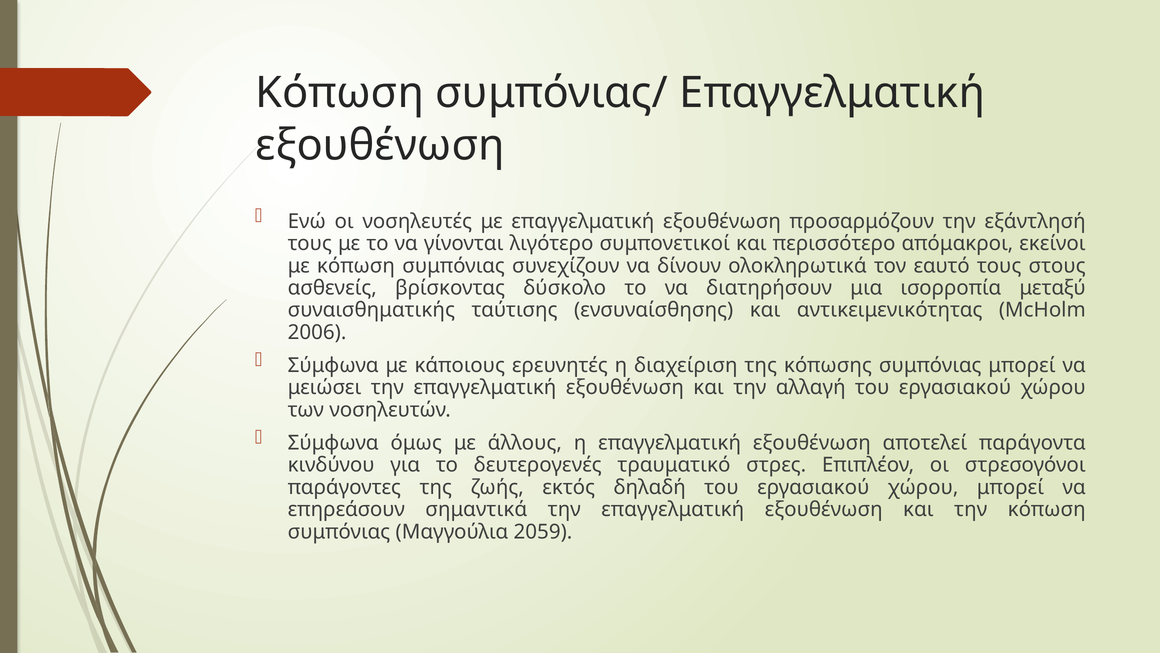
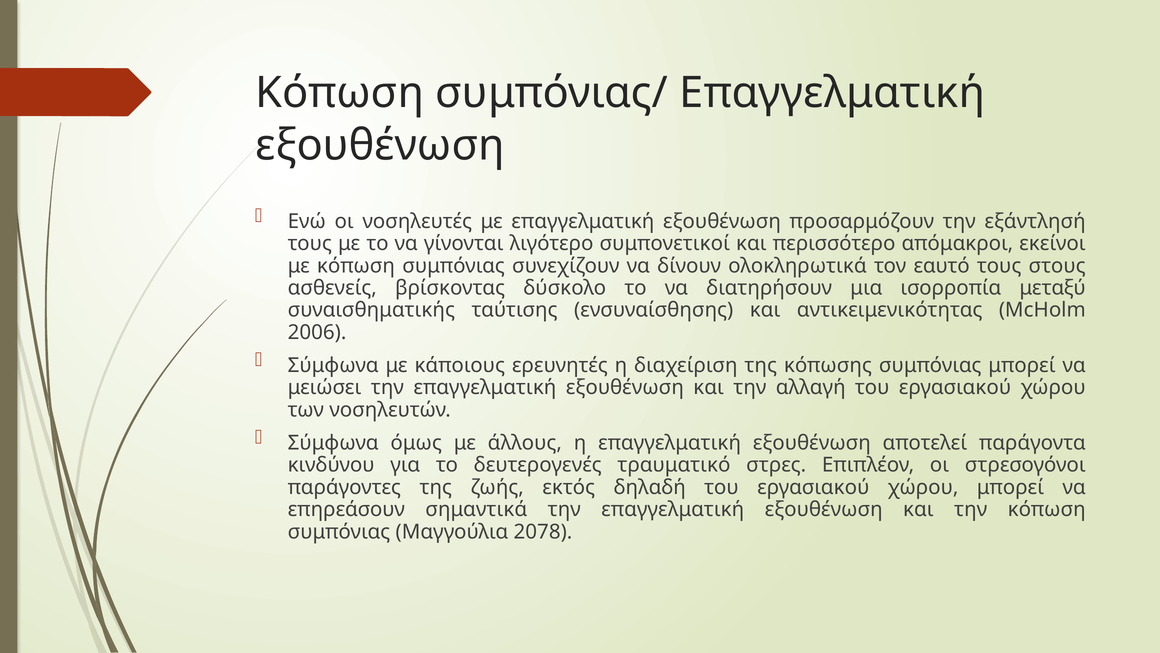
2059: 2059 -> 2078
